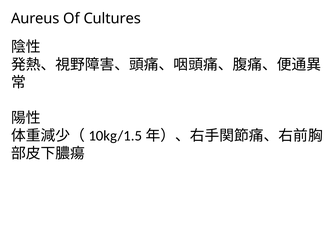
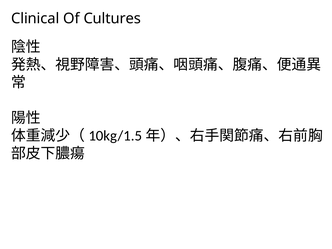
Aureus: Aureus -> Clinical
